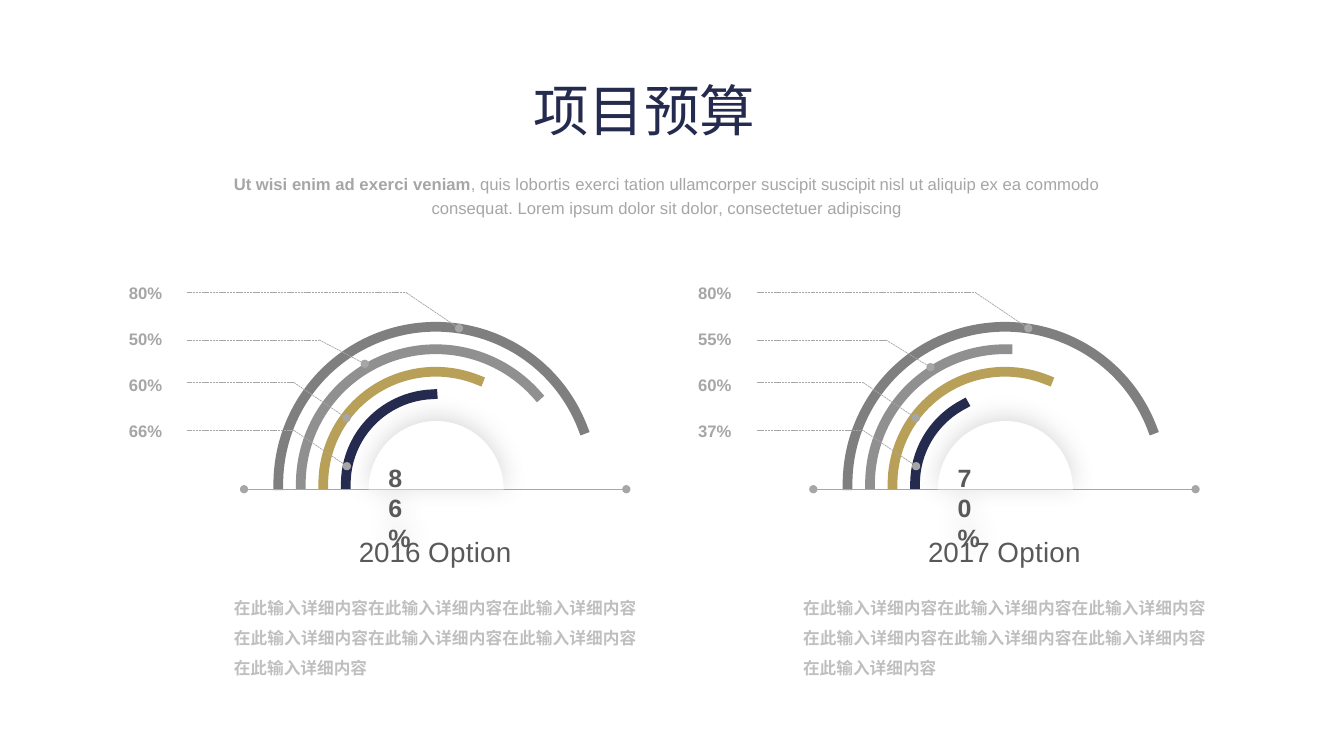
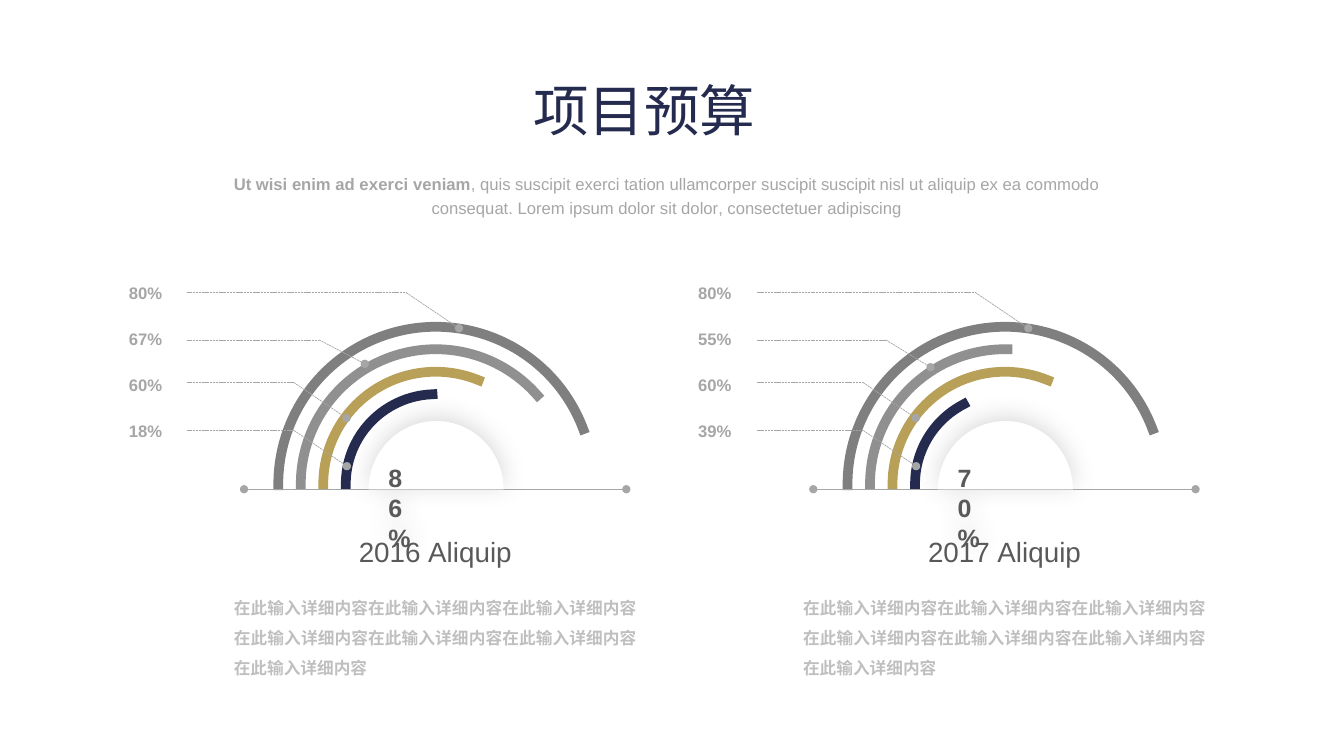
quis lobortis: lobortis -> suscipit
50%: 50% -> 67%
66%: 66% -> 18%
37%: 37% -> 39%
Option at (470, 553): Option -> Aliquip
Option at (1039, 553): Option -> Aliquip
